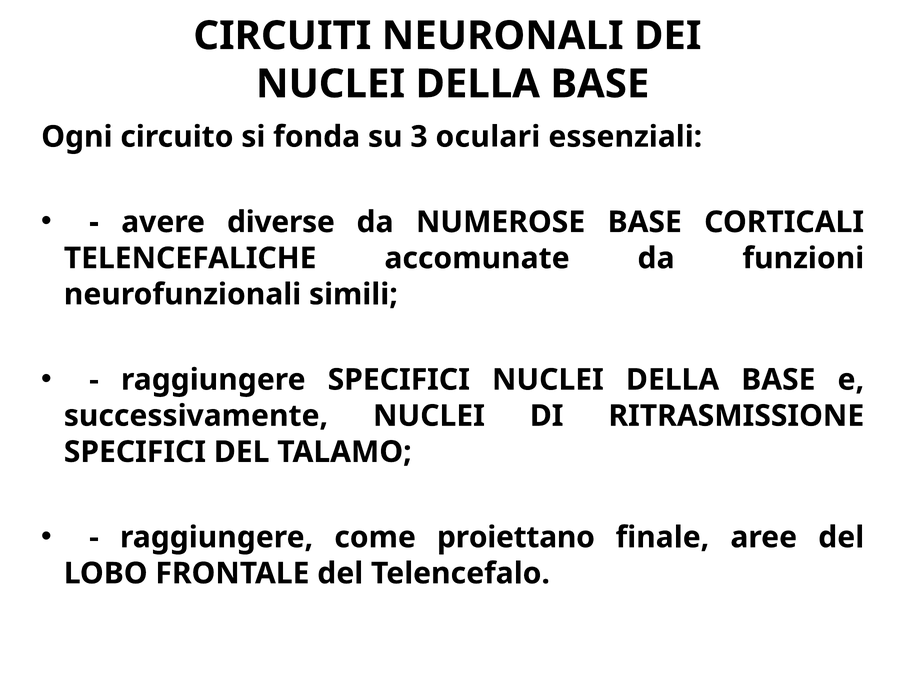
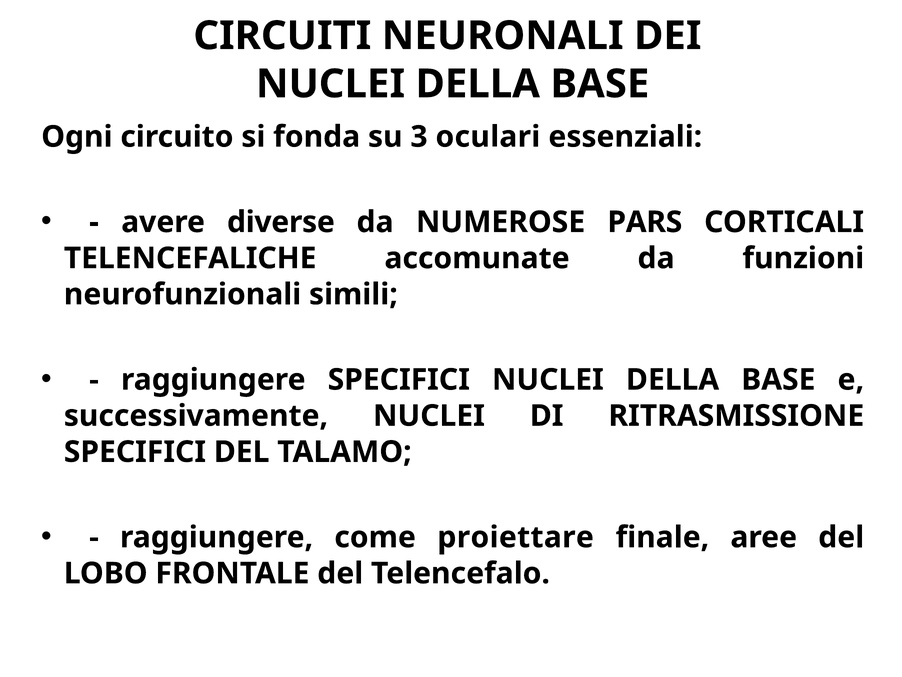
NUMEROSE BASE: BASE -> PARS
proiettano: proiettano -> proiettare
